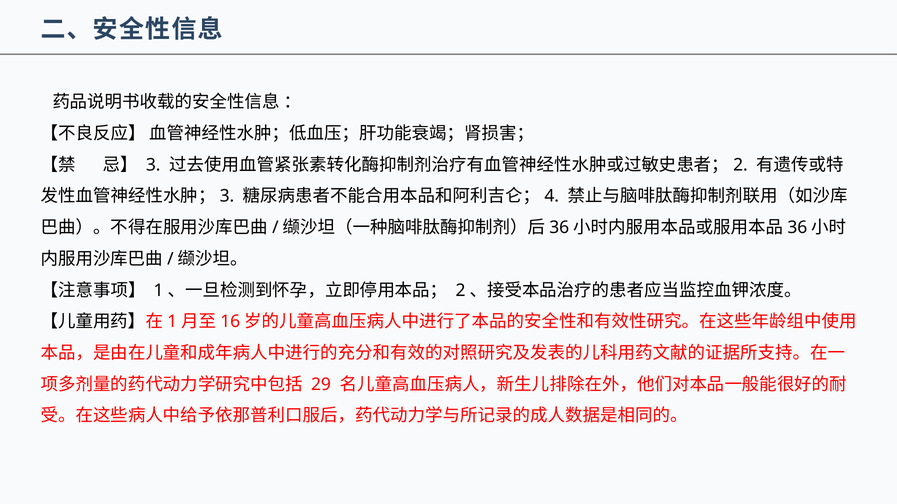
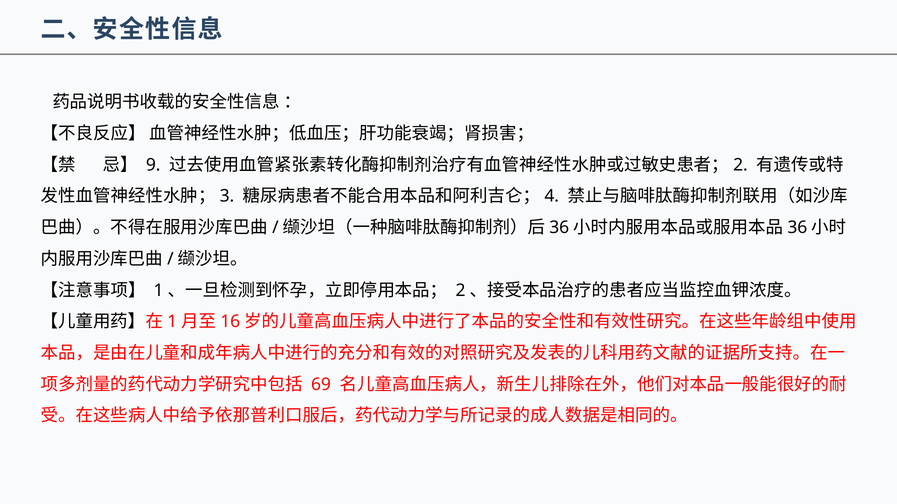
3: 3 -> 9
29: 29 -> 69
